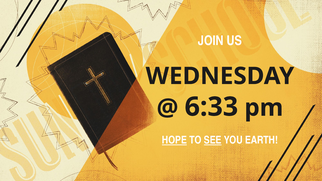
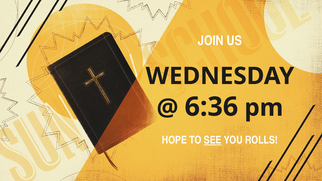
6:33: 6:33 -> 6:36
HOPE underline: present -> none
EARTH: EARTH -> ROLLS
